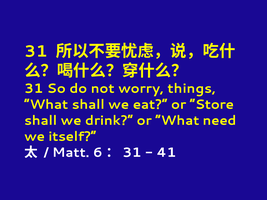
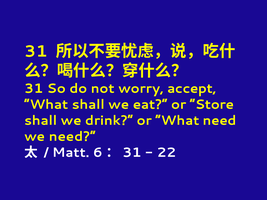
things: things -> accept
we itself: itself -> need
41: 41 -> 22
